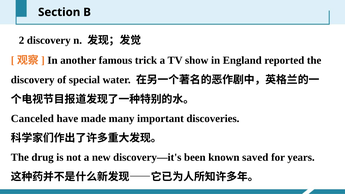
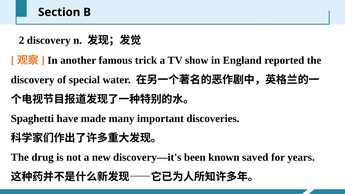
Canceled: Canceled -> Spaghetti
